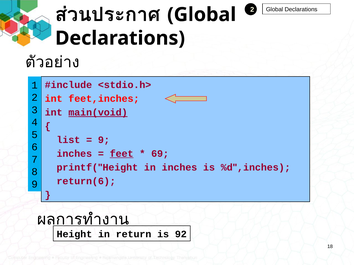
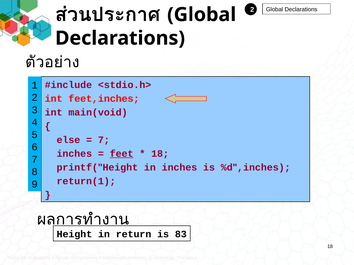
main(void underline: present -> none
list: list -> else
9 at (104, 140): 9 -> 7
69 at (160, 154): 69 -> 18
return(6: return(6 -> return(1
92: 92 -> 83
